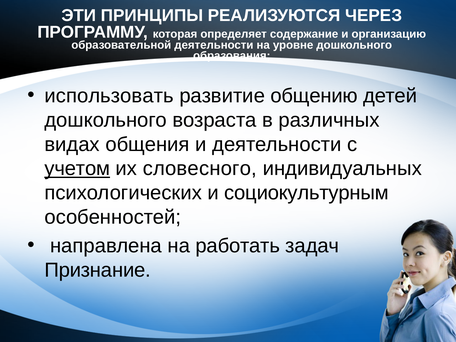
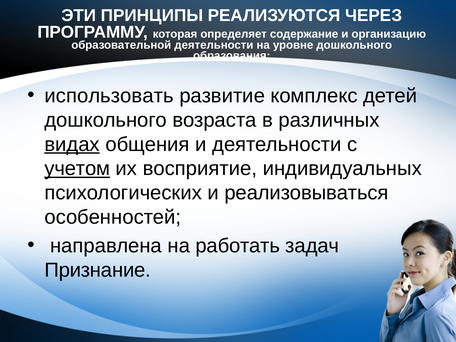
общению: общению -> комплекс
видах underline: none -> present
словесного: словесного -> восприятие
социокультурным: социокультурным -> реализовываться
